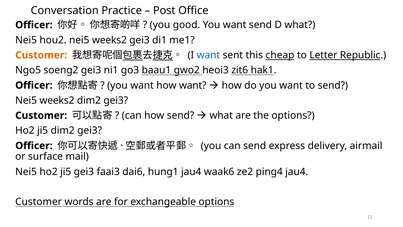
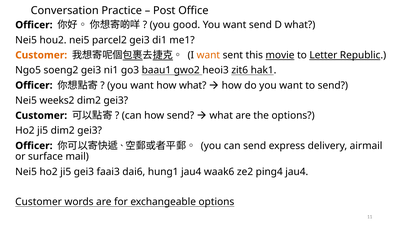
hou2 nei5 weeks2: weeks2 -> parcel2
want at (208, 55) colour: blue -> orange
cheap: cheap -> movie
how want: want -> what
